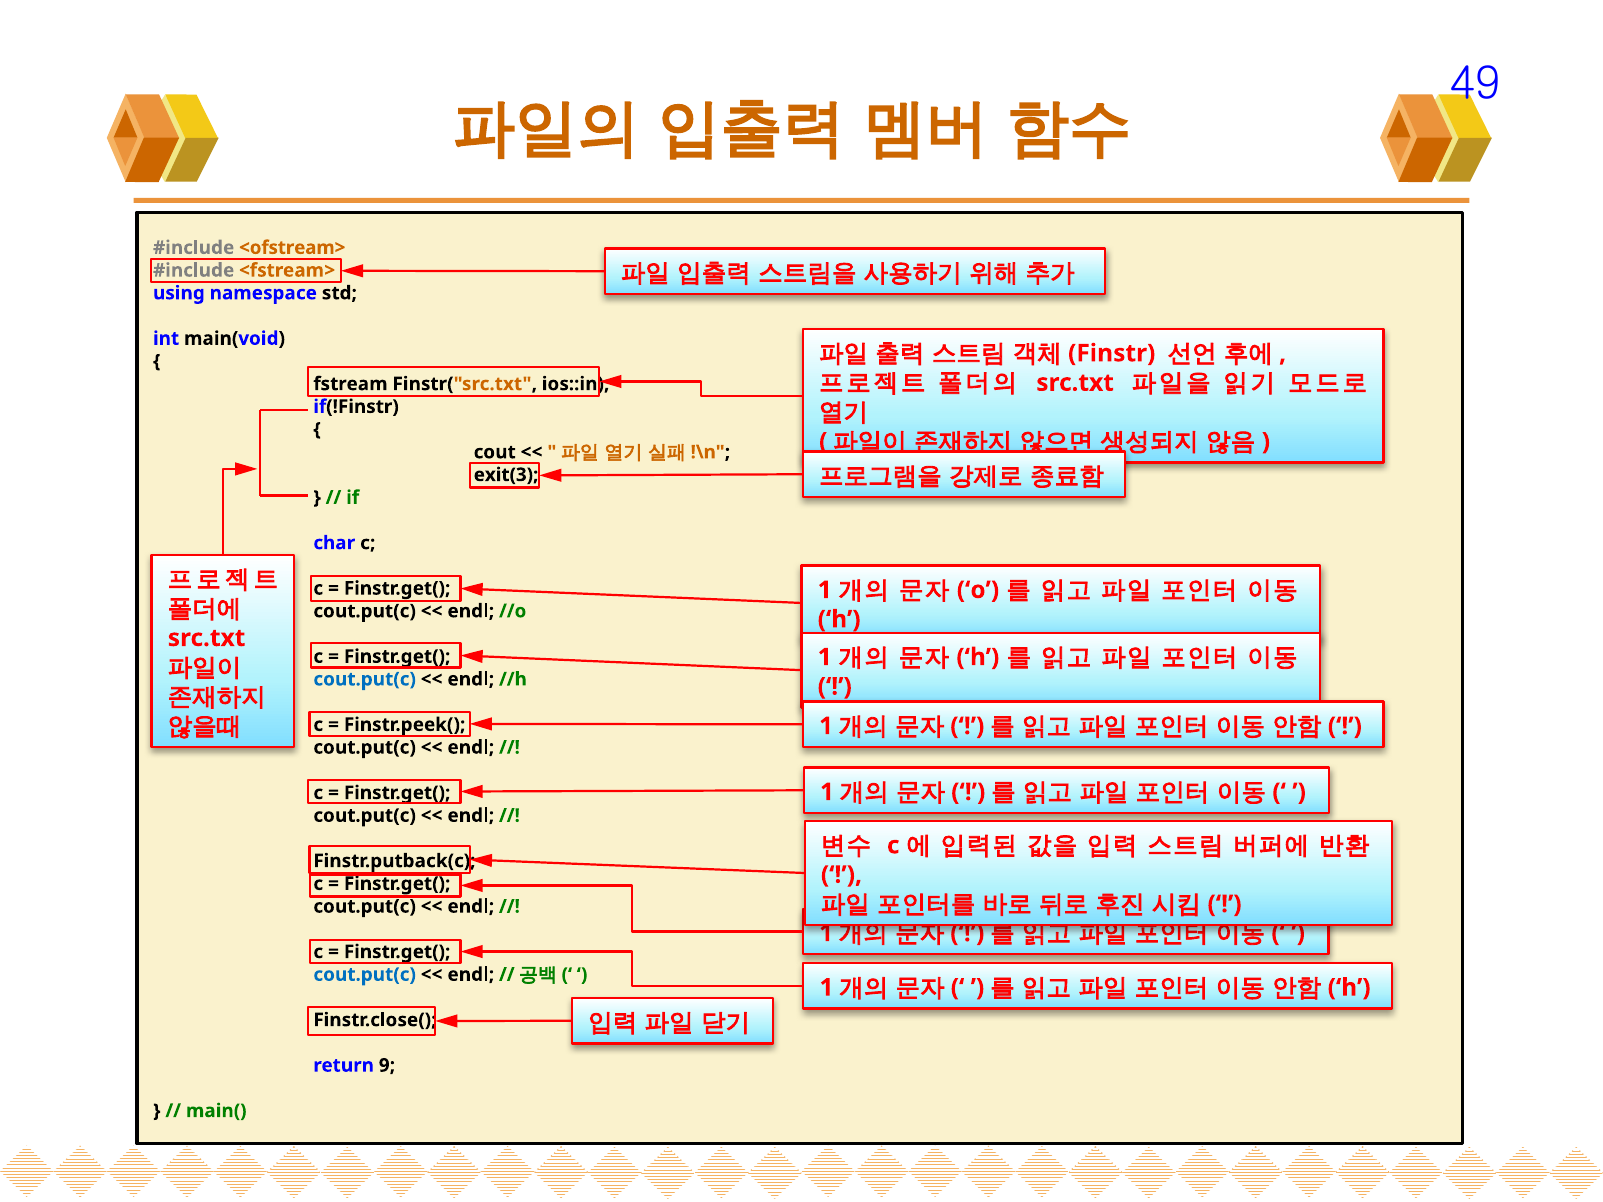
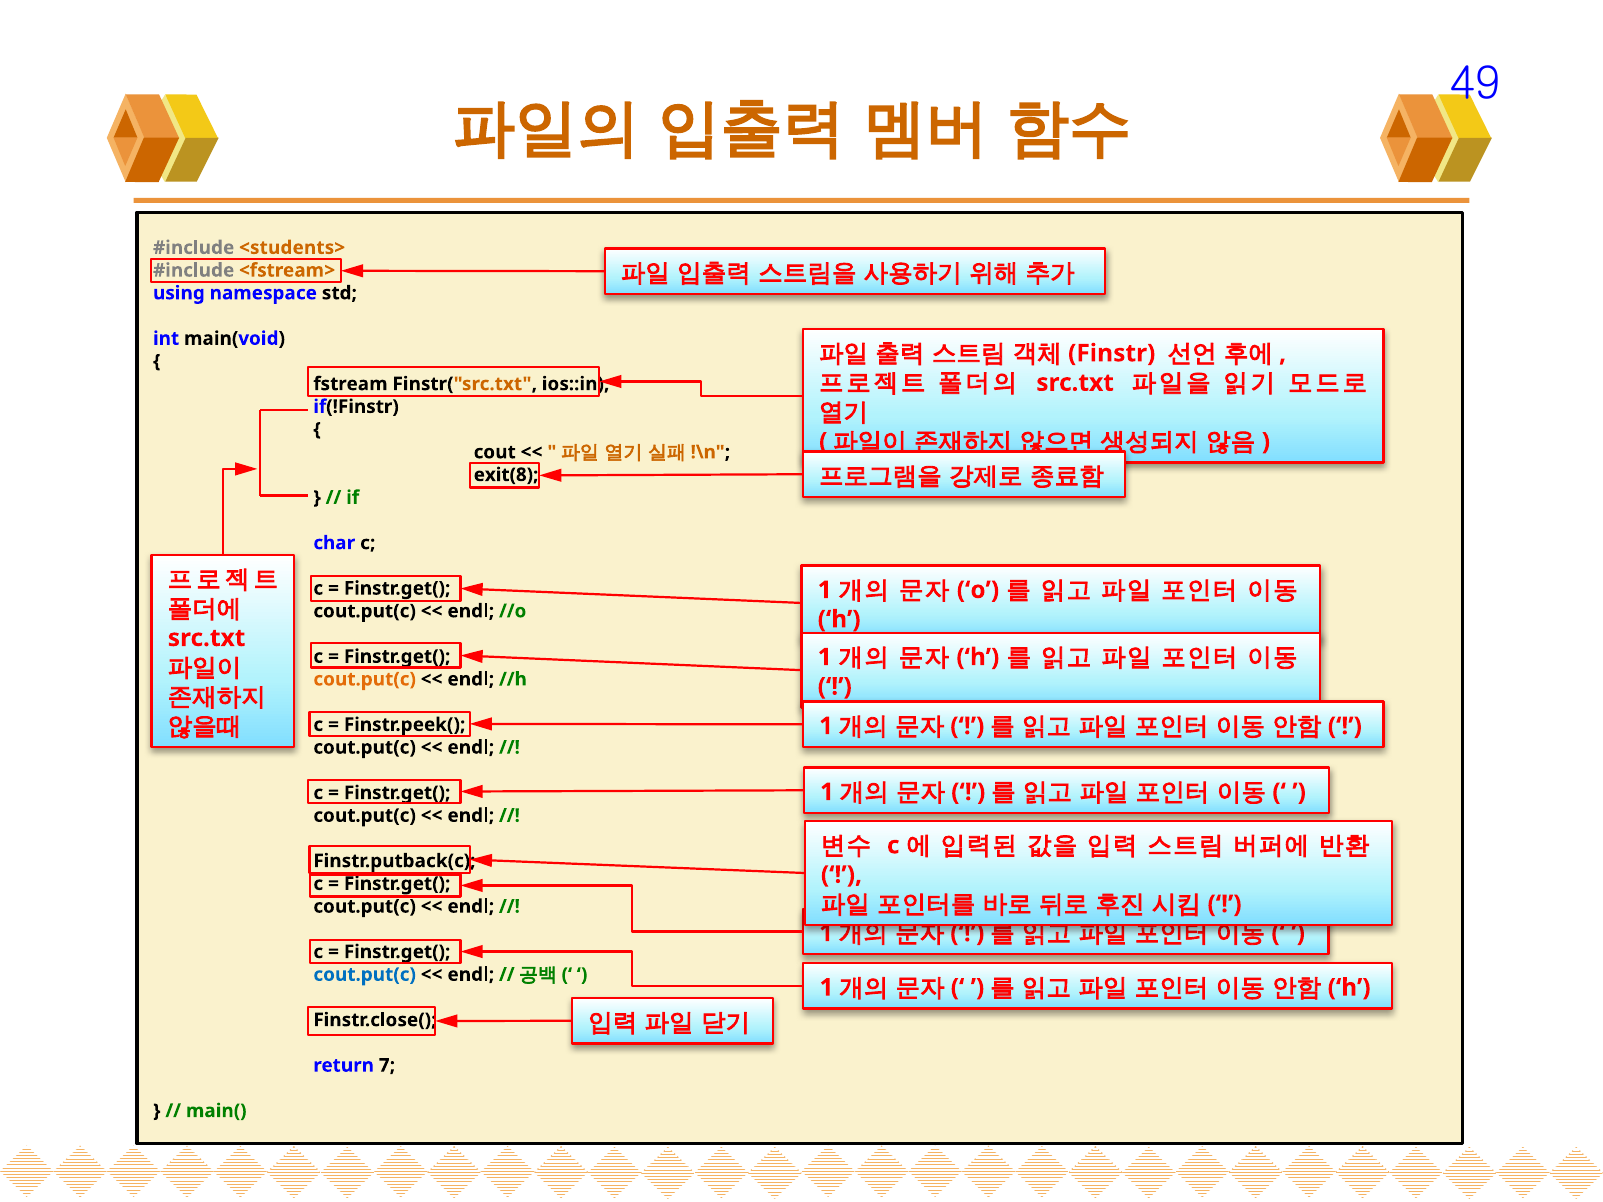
<ofstream>: <ofstream> -> <students>
exit(3: exit(3 -> exit(8
cout.put(c at (365, 679) colour: blue -> orange
9: 9 -> 7
